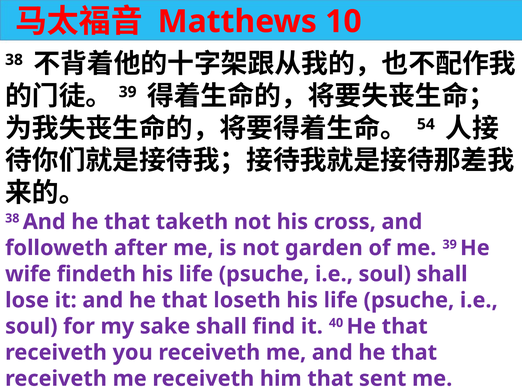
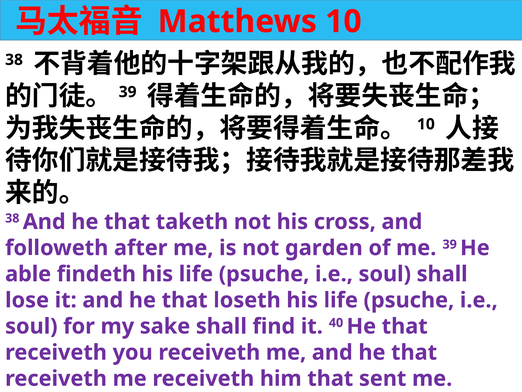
54 at (426, 124): 54 -> 10
wife: wife -> able
